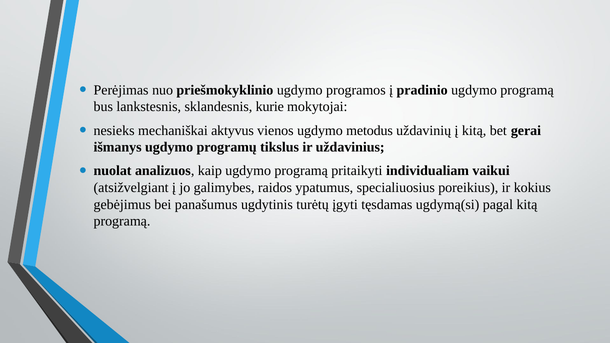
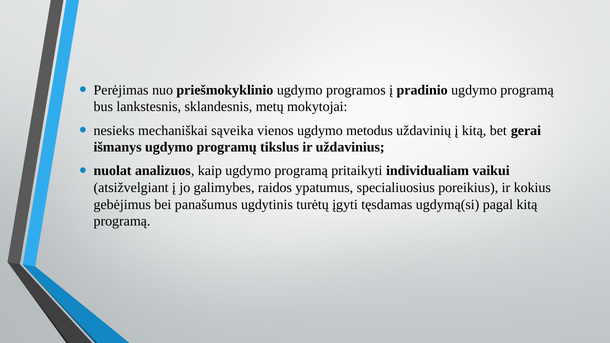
kurie: kurie -> metų
aktyvus: aktyvus -> sąveika
